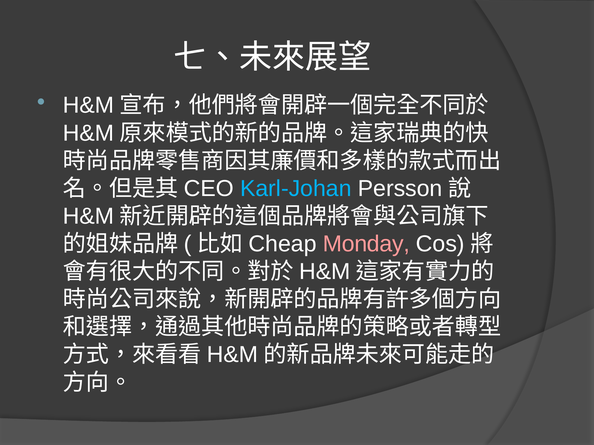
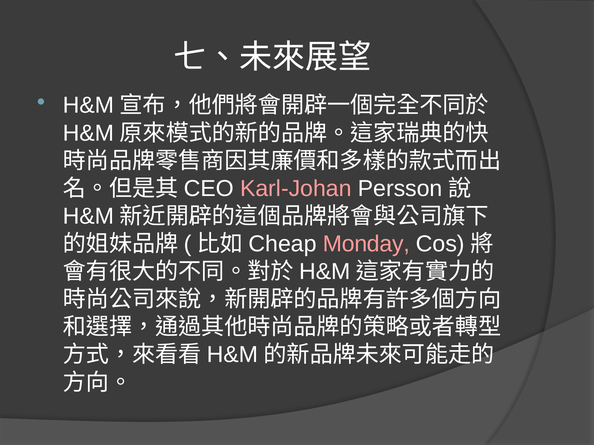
Karl-Johan colour: light blue -> pink
